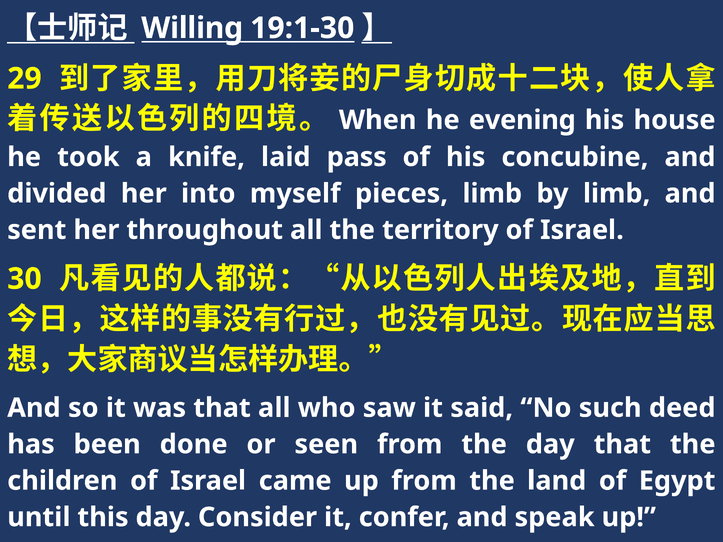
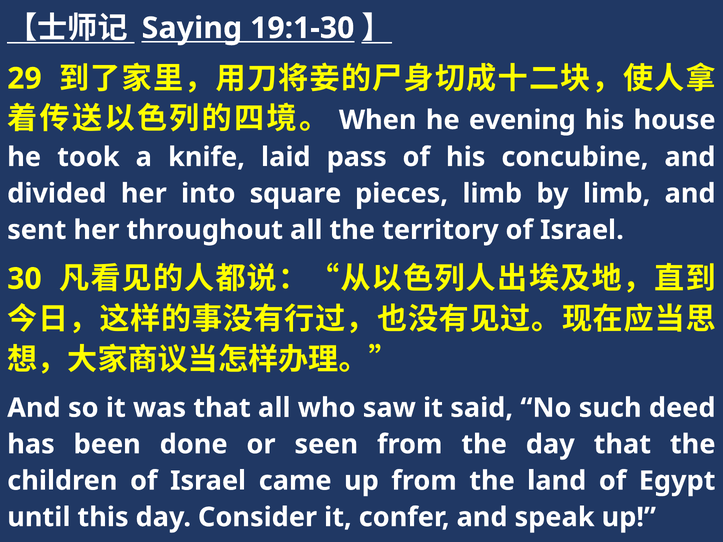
Willing: Willing -> Saying
myself: myself -> square
